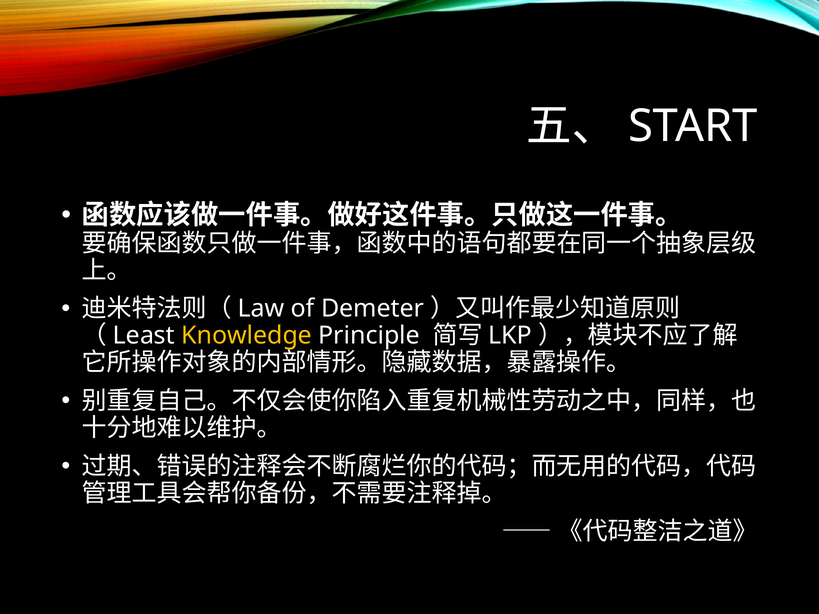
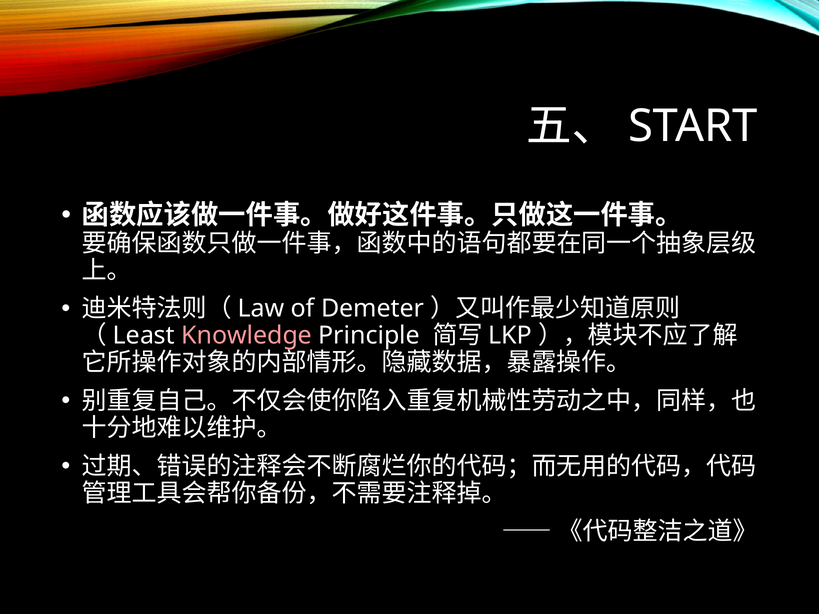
Knowledge colour: yellow -> pink
